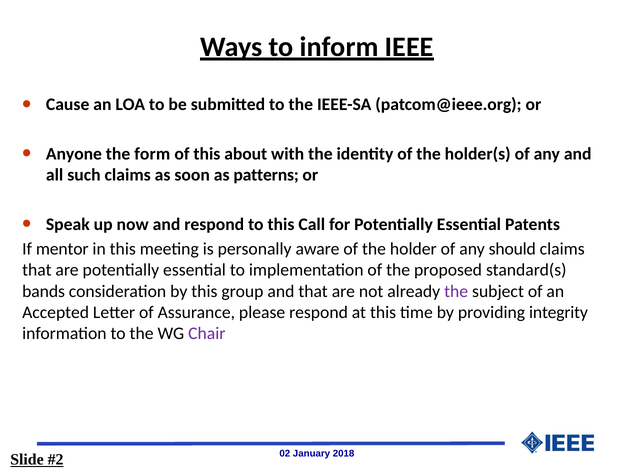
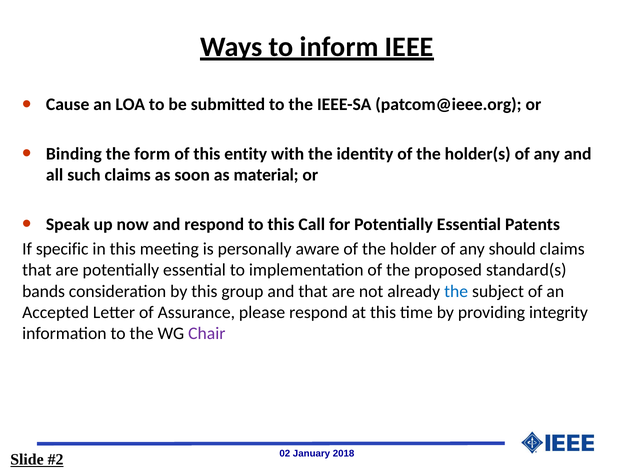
Anyone: Anyone -> Binding
about: about -> entity
patterns: patterns -> material
mentor: mentor -> specific
the at (456, 292) colour: purple -> blue
